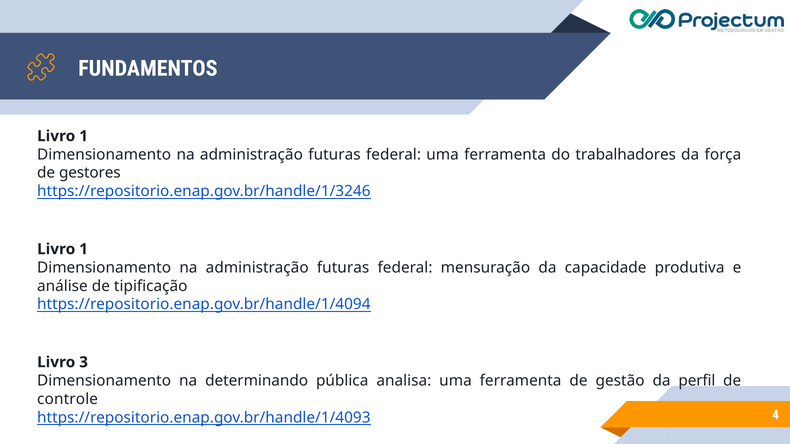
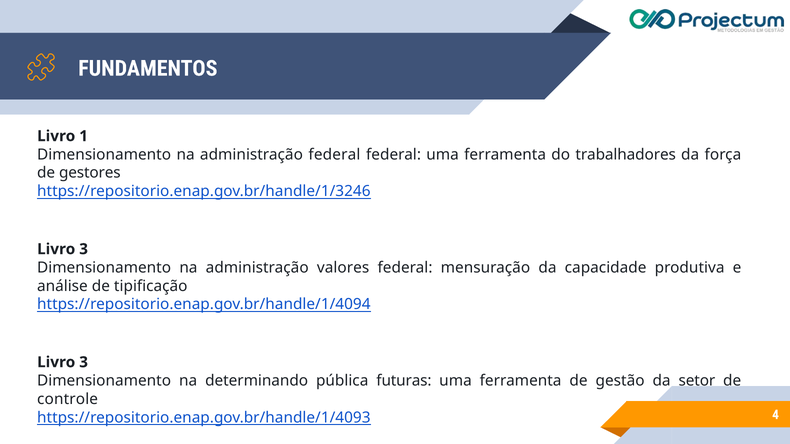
futuras at (334, 155): futuras -> federal
1 at (84, 249): 1 -> 3
futuras at (343, 268): futuras -> valores
analisa: analisa -> futuras
perfil: perfil -> setor
